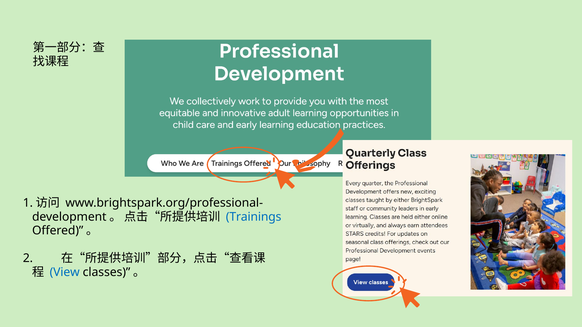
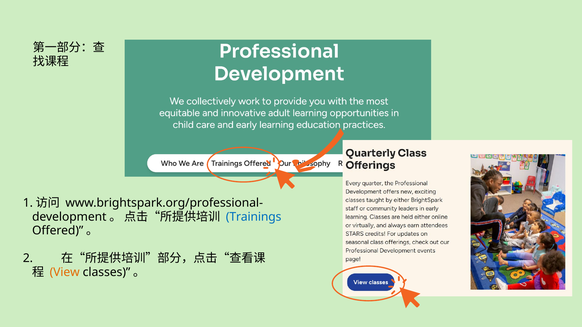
View colour: blue -> orange
